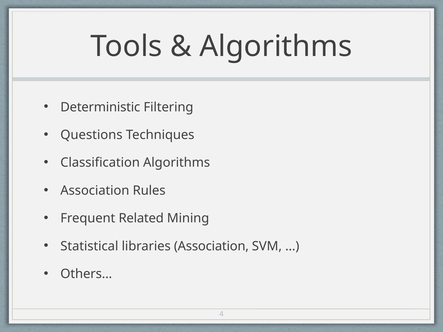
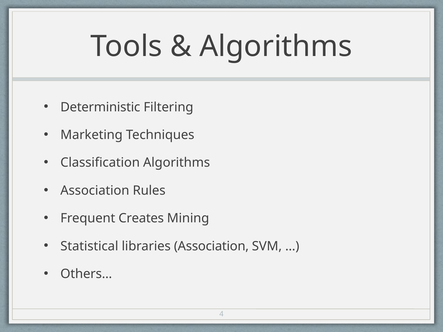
Questions: Questions -> Marketing
Related: Related -> Creates
